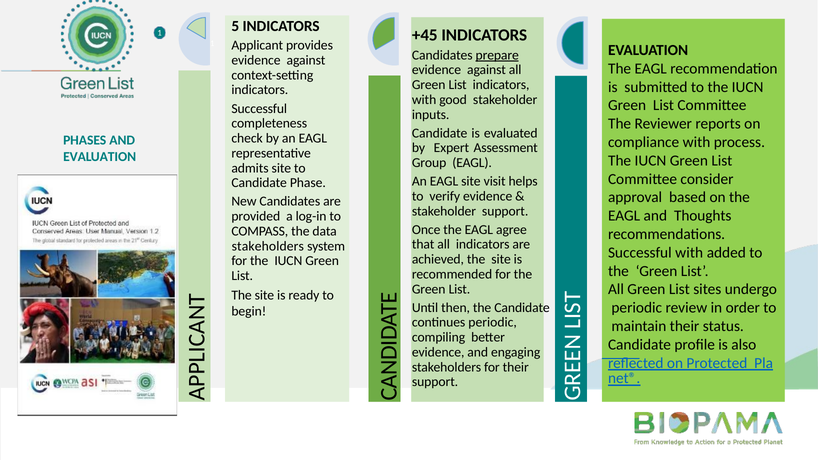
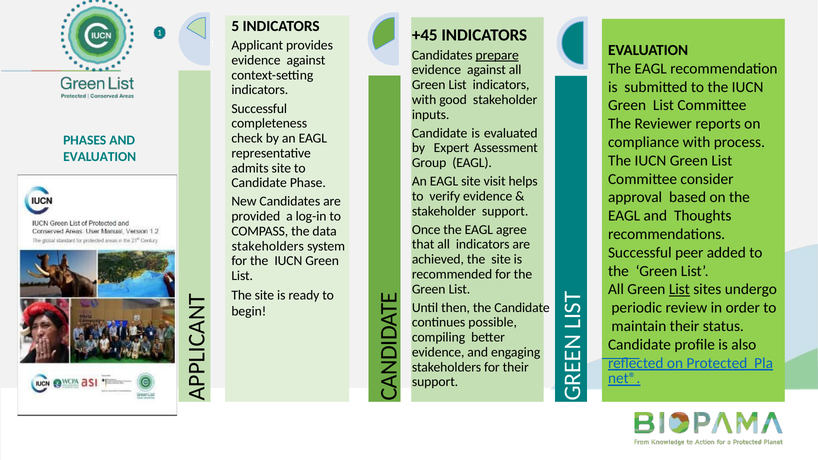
Successful with: with -> peer
List at (679, 290) underline: none -> present
continues periodic: periodic -> possible
